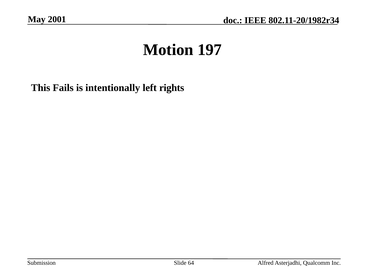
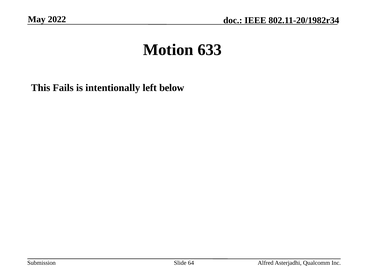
2001: 2001 -> 2022
197: 197 -> 633
rights: rights -> below
